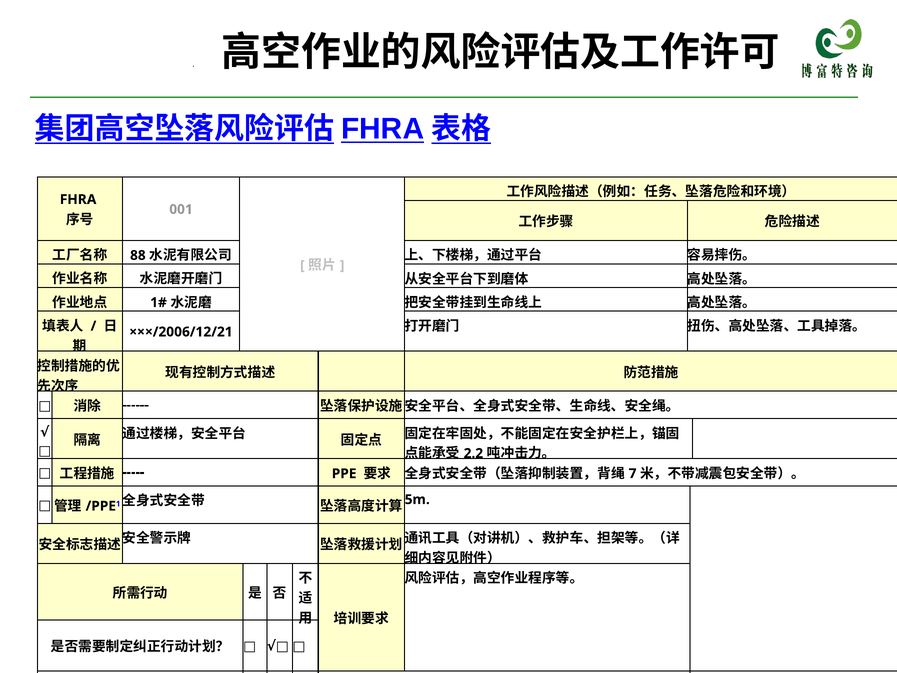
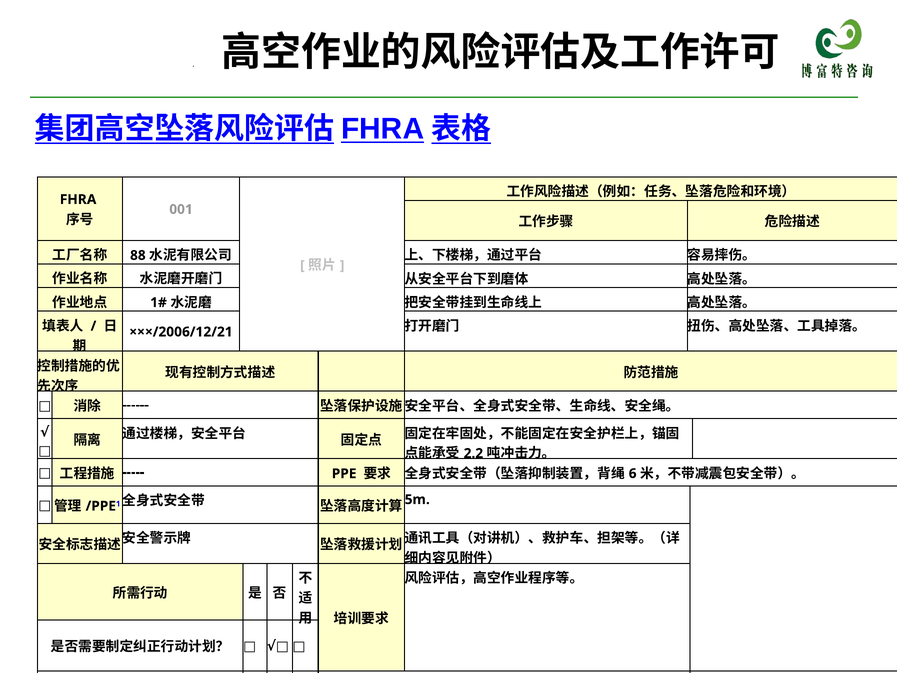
7: 7 -> 6
